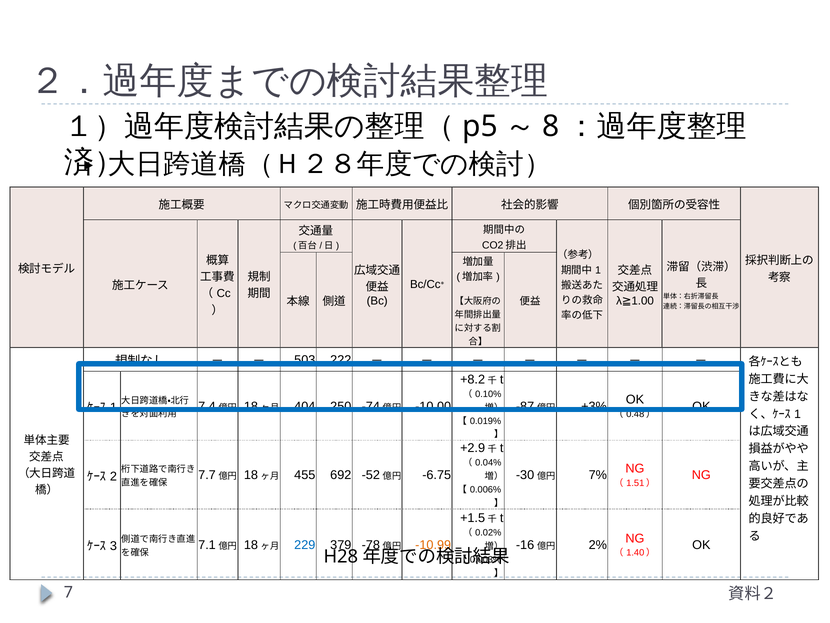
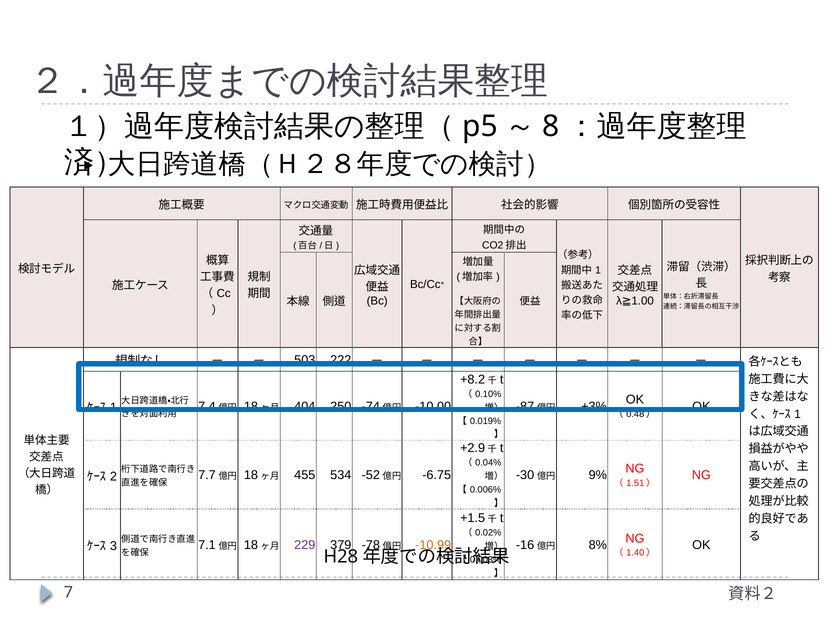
692: 692 -> 534
7%: 7% -> 9%
229 colour: blue -> purple
2%: 2% -> 8%
